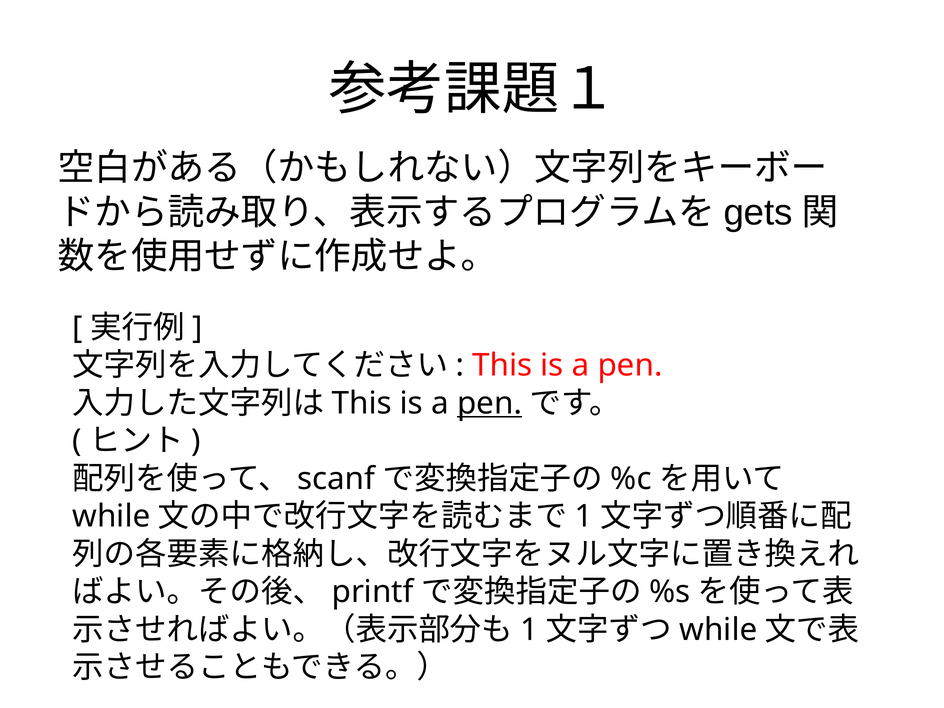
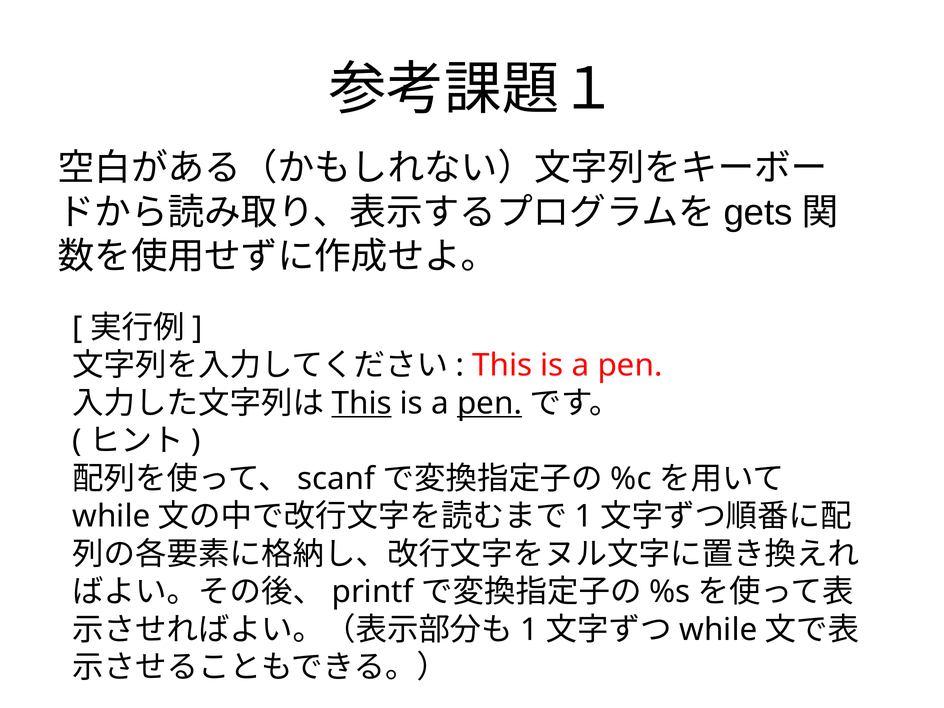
This at (362, 403) underline: none -> present
